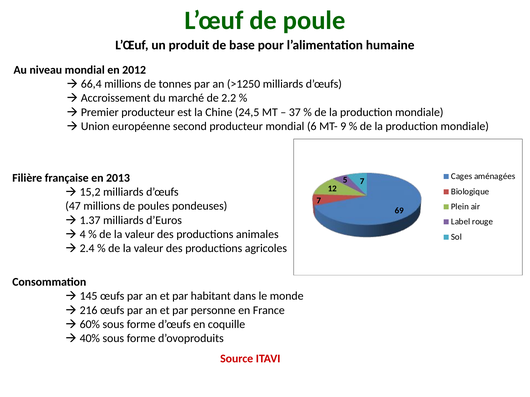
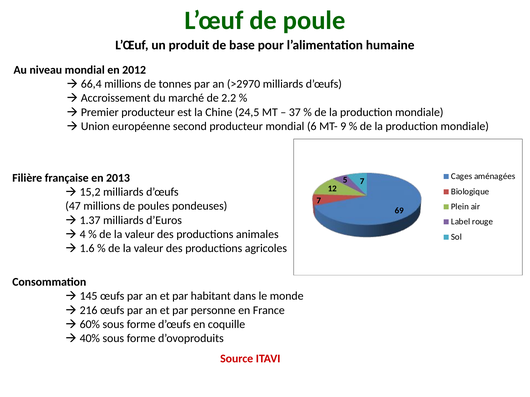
>1250: >1250 -> >2970
2.4: 2.4 -> 1.6
